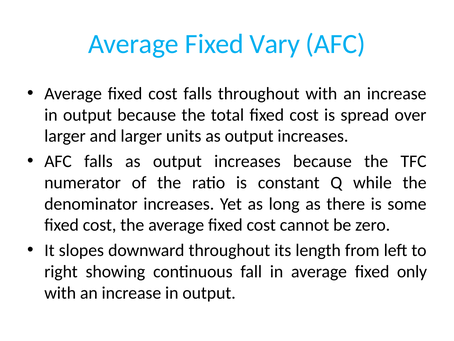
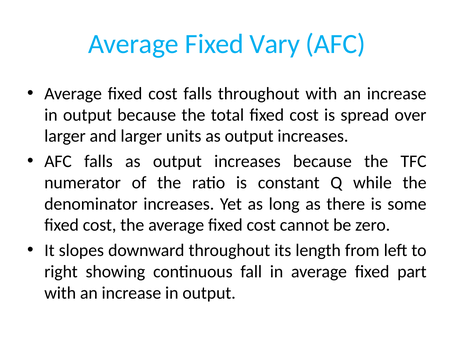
only: only -> part
